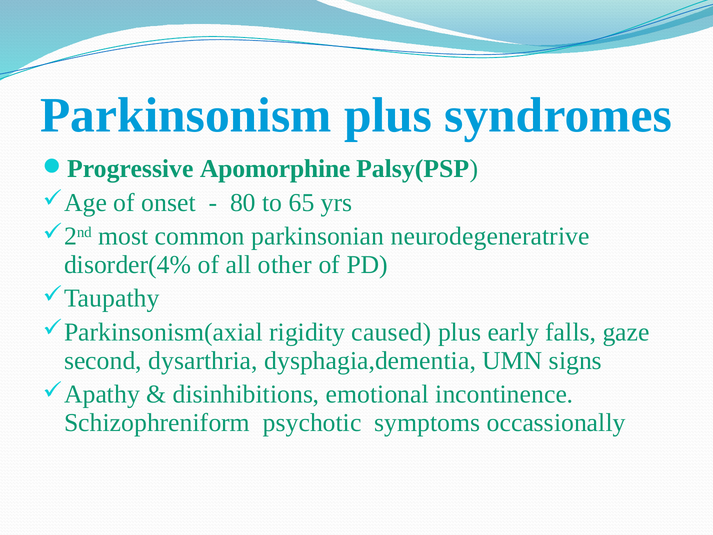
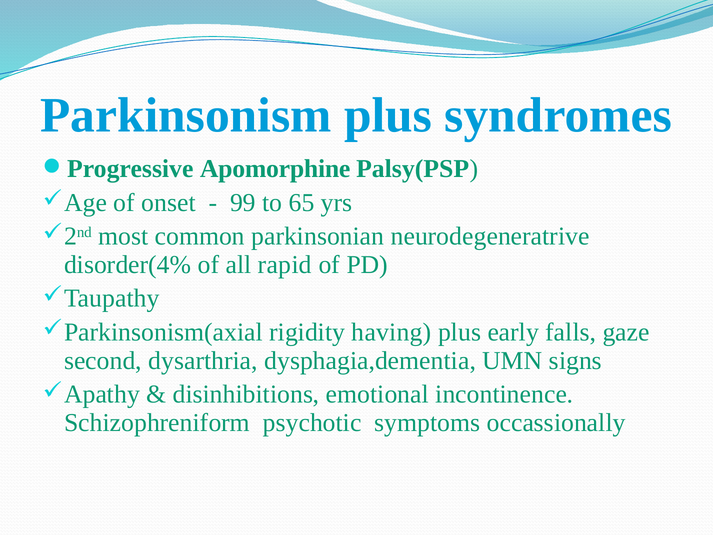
80: 80 -> 99
other: other -> rapid
caused: caused -> having
